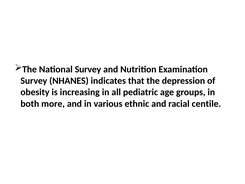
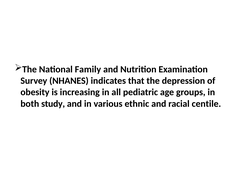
National Survey: Survey -> Family
more: more -> study
